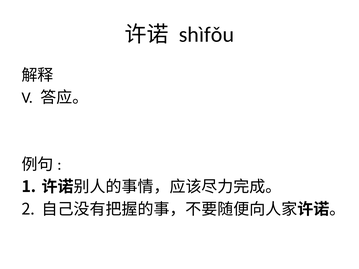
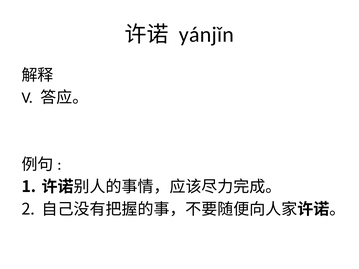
shìfǒu: shìfǒu -> yánjǐn
